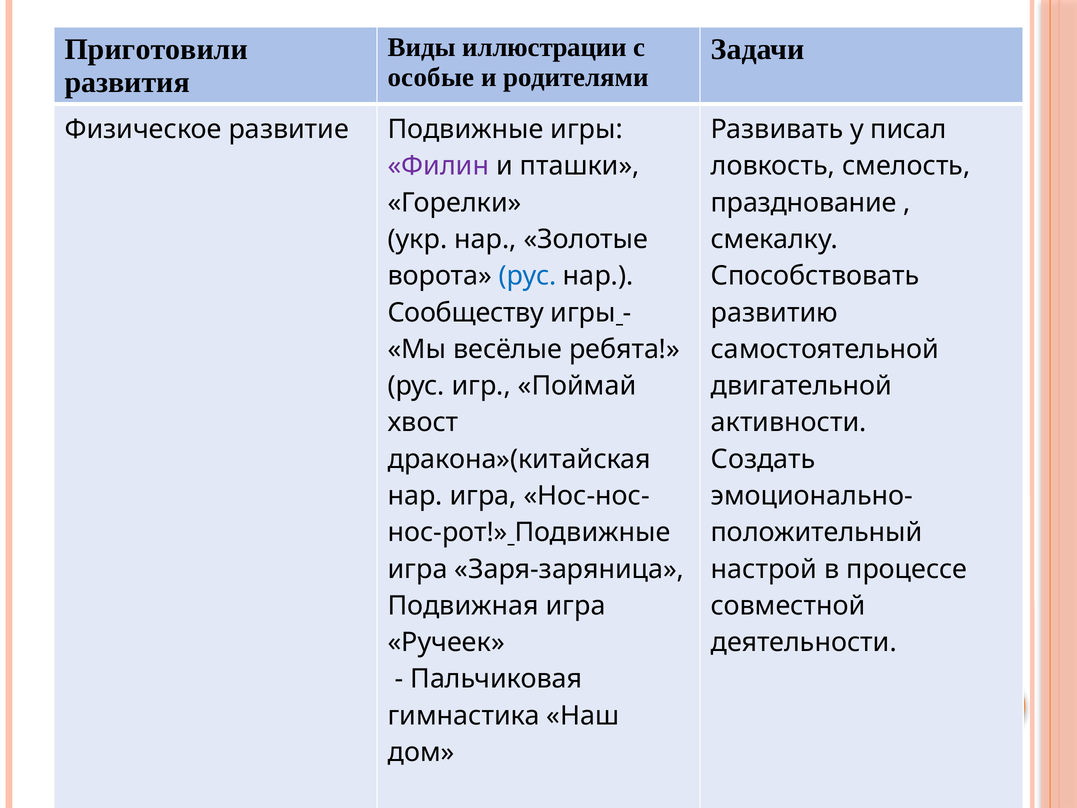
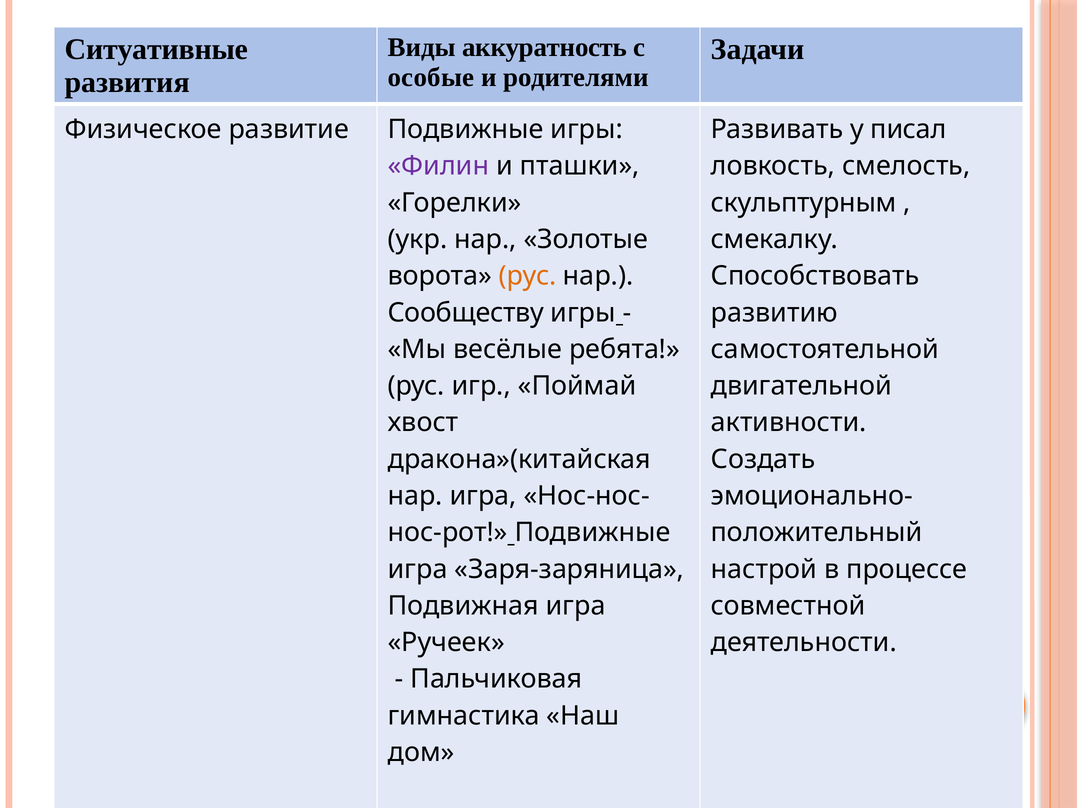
иллюстрации: иллюстрации -> аккуратность
Приготовили: Приготовили -> Ситуативные
празднование: празднование -> скульптурным
рус at (528, 276) colour: blue -> orange
